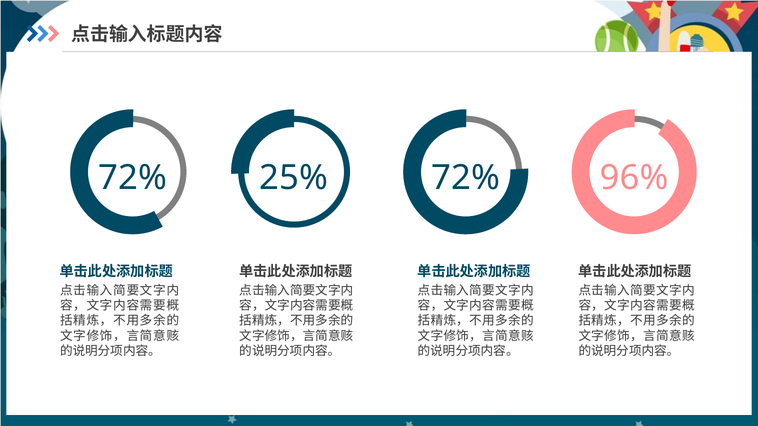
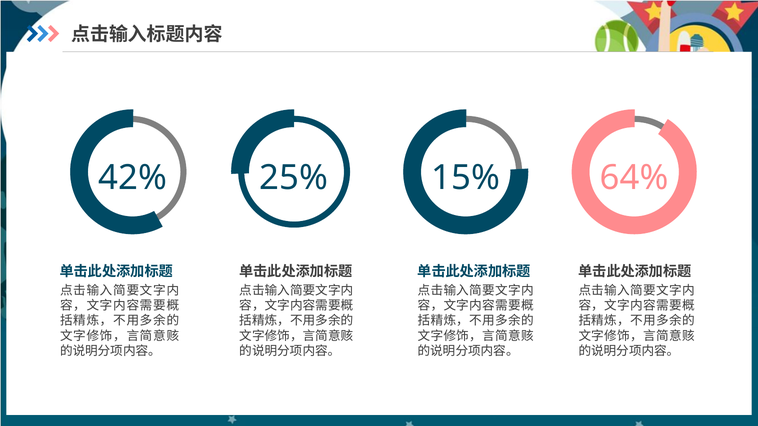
72% at (133, 178): 72% -> 42%
25% 72%: 72% -> 15%
96%: 96% -> 64%
